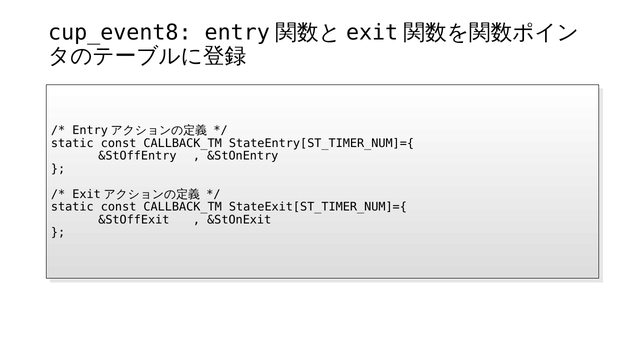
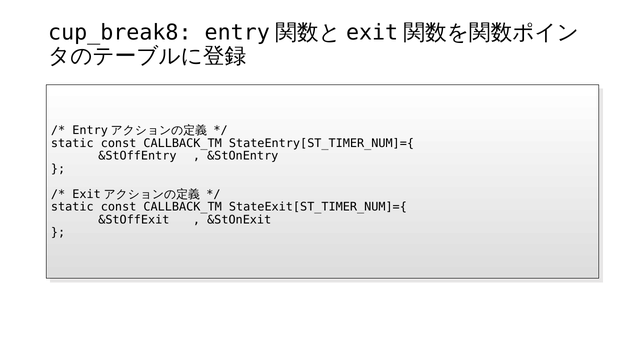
cup_event8: cup_event8 -> cup_break8
